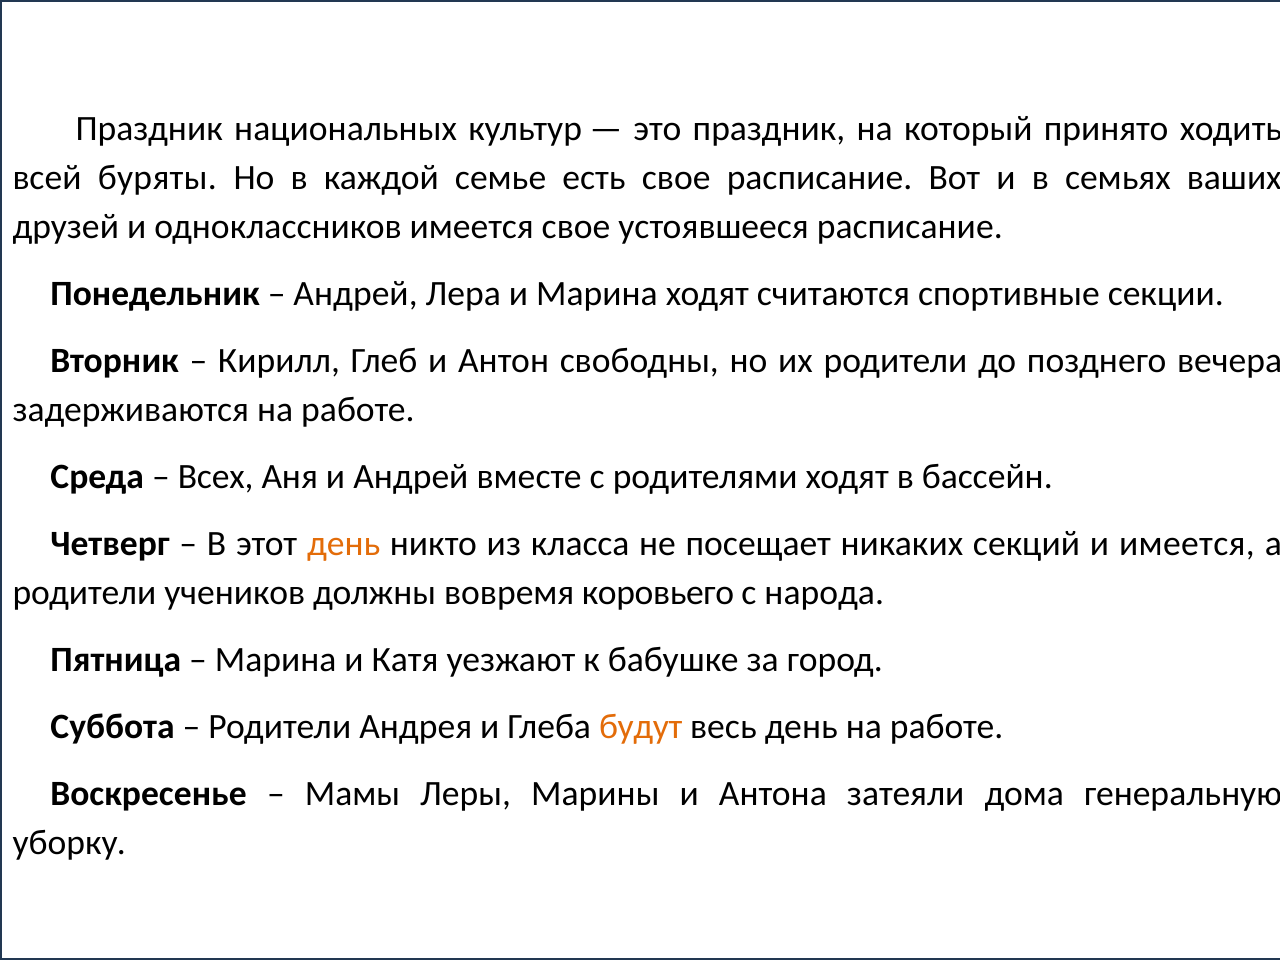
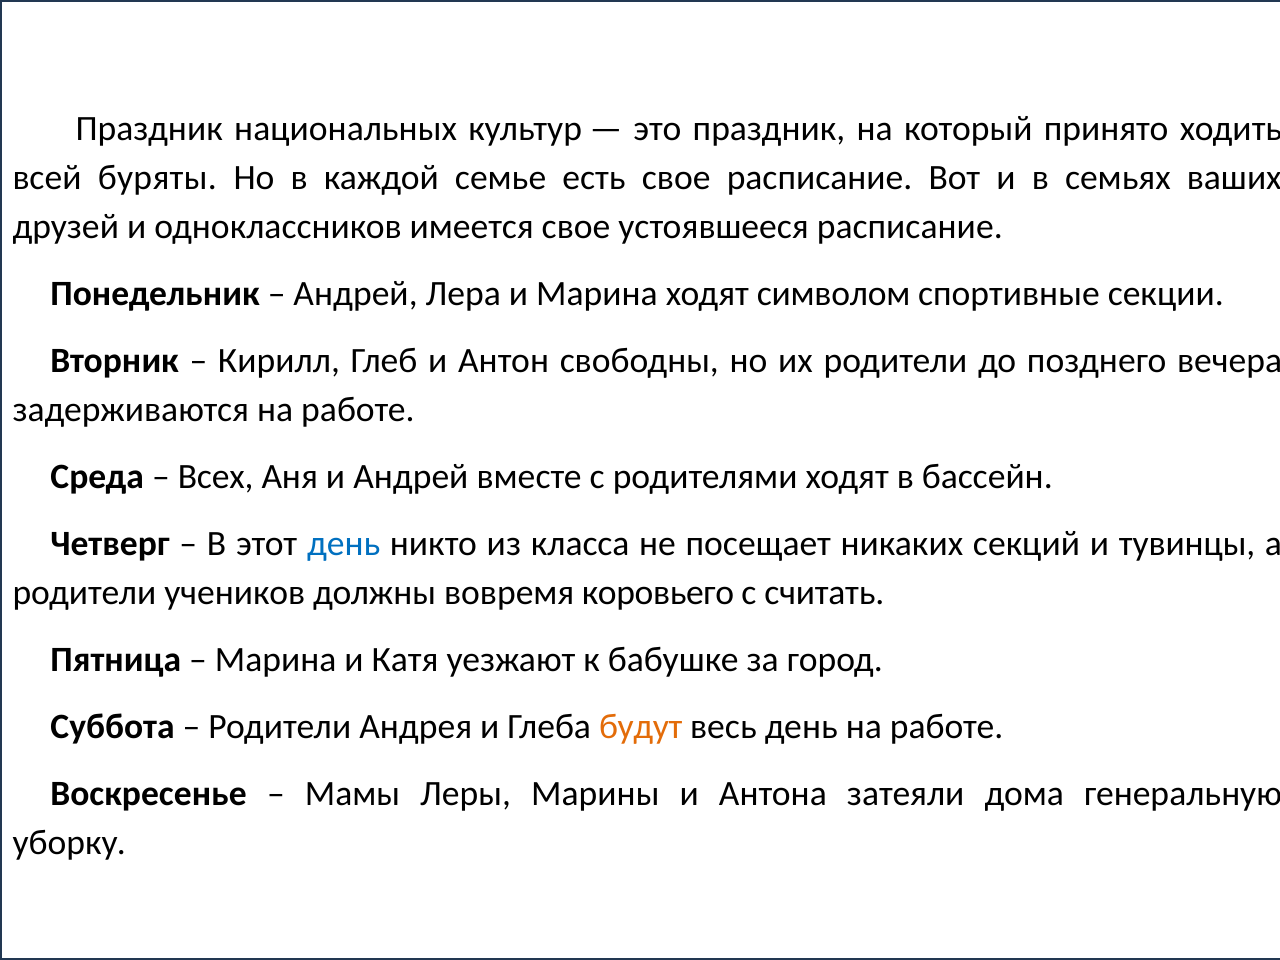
считаются: считаются -> символом
день at (344, 544) colour: orange -> blue
и имеется: имеется -> тувинцы
народа: народа -> считать
